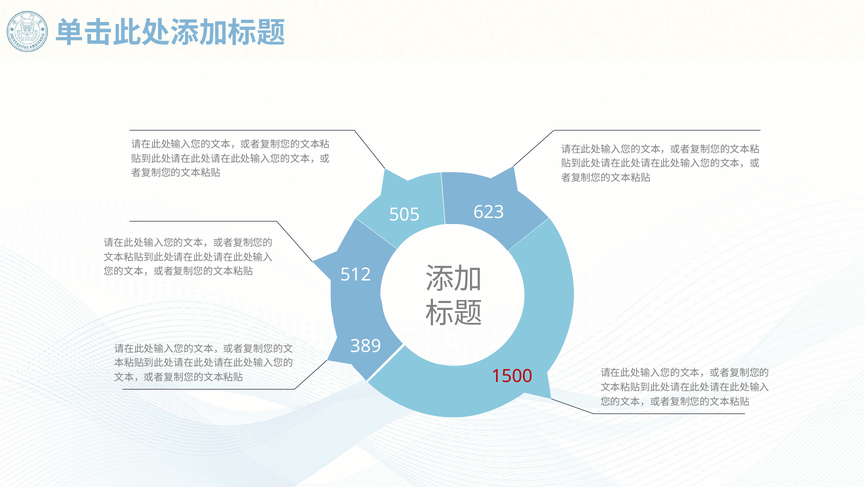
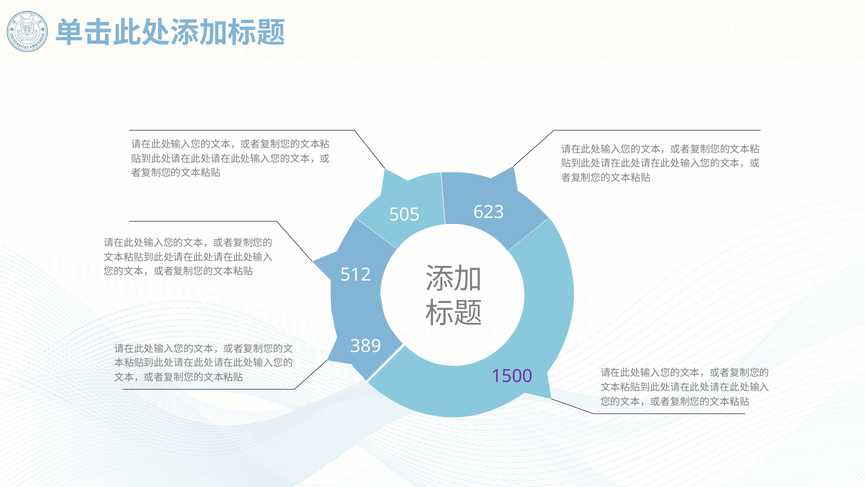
1500 colour: red -> purple
